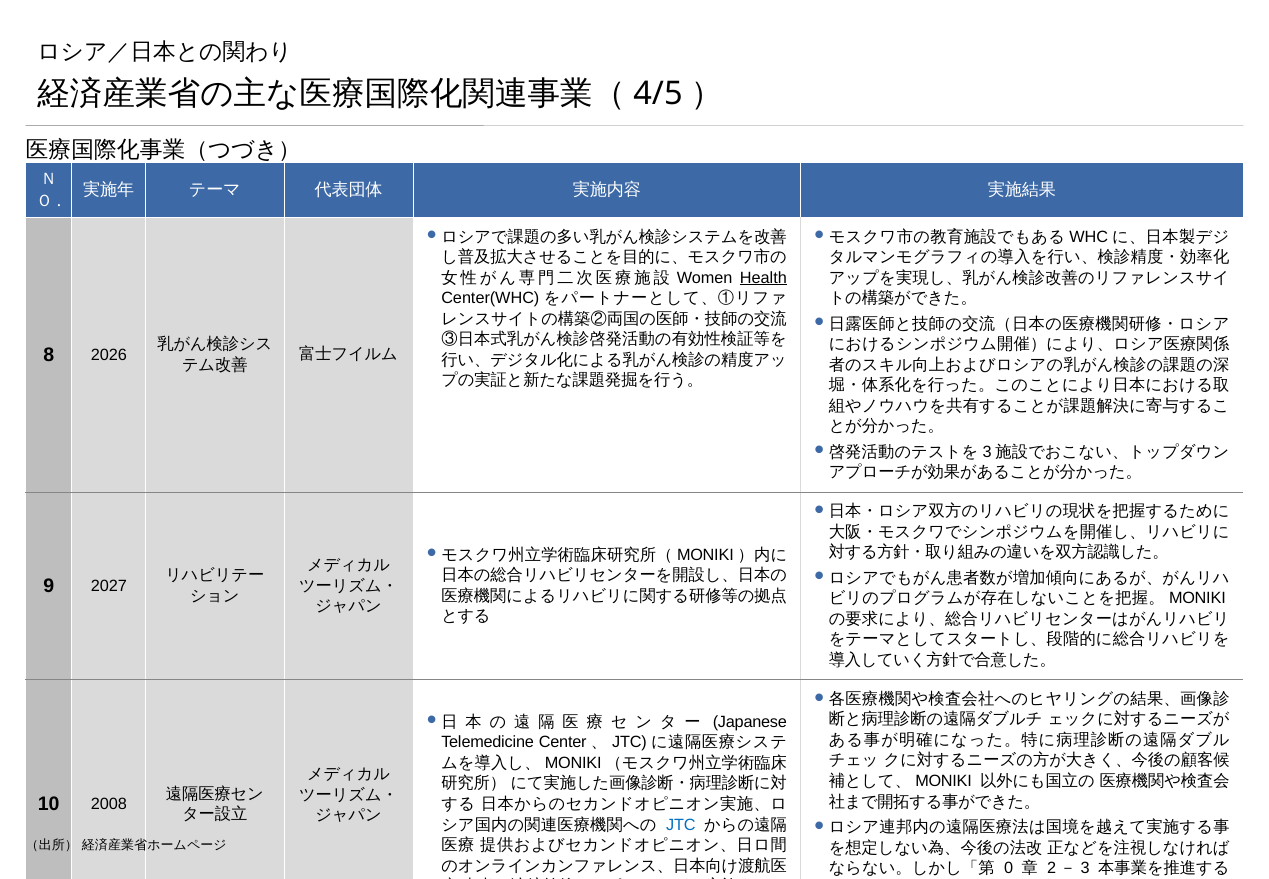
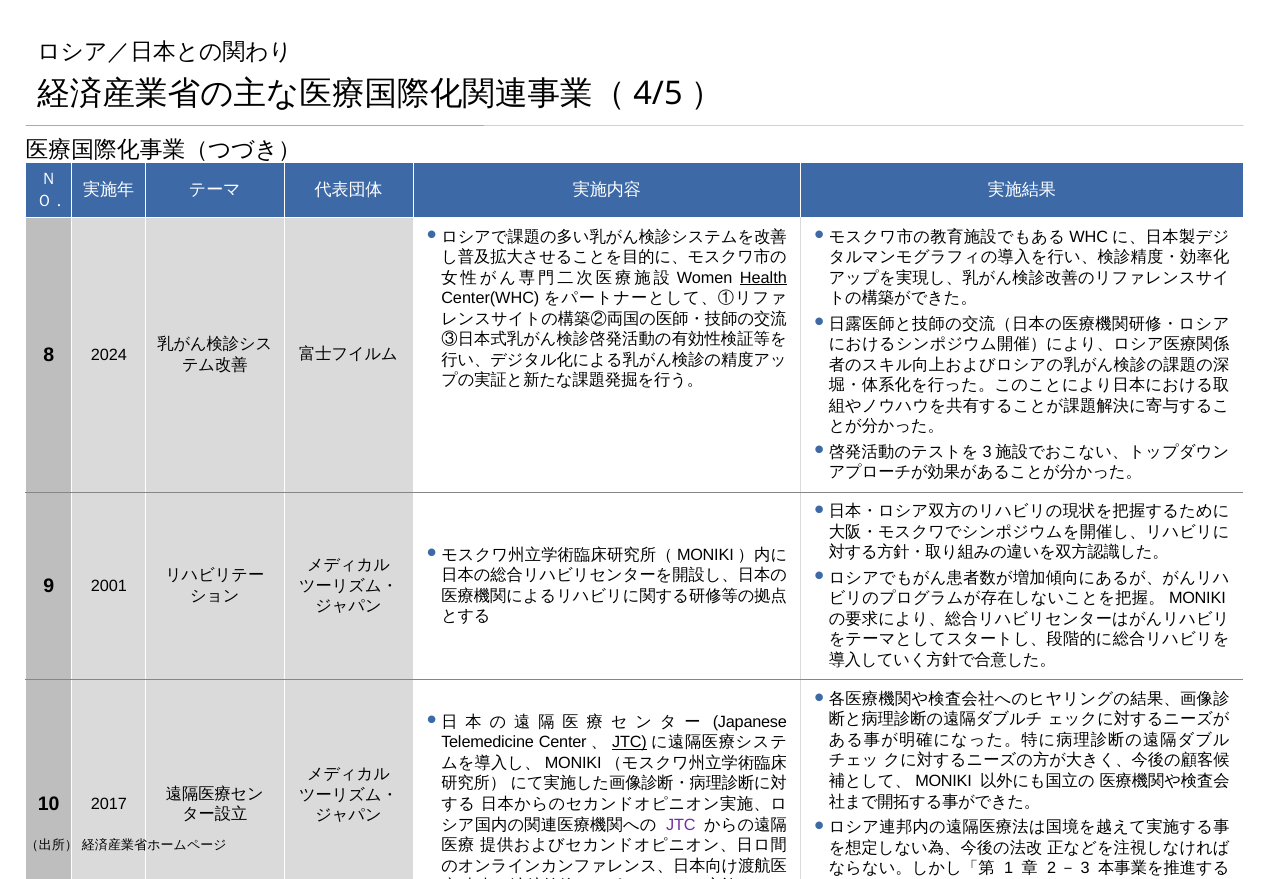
2026: 2026 -> 2024
2027: 2027 -> 2001
JTC at (630, 742) underline: none -> present
2008: 2008 -> 2017
JTC at (681, 824) colour: blue -> purple
0: 0 -> 1
